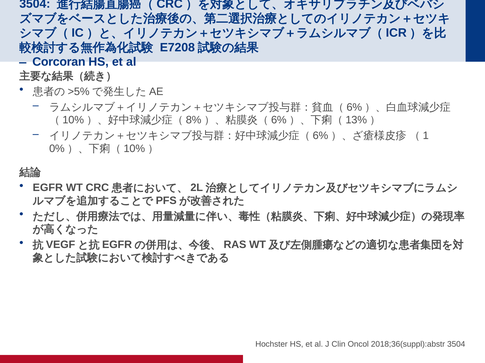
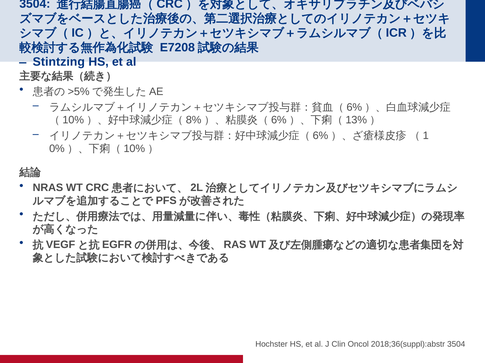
Corcoran: Corcoran -> Stintzing
EGFR: EGFR -> NRAS
